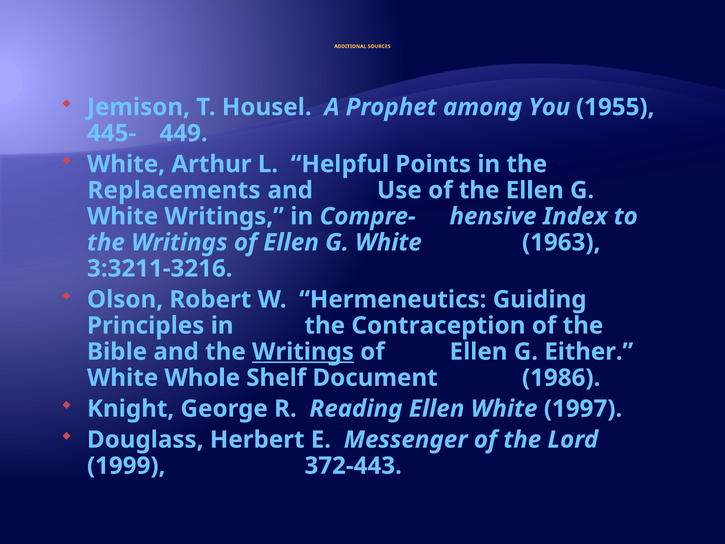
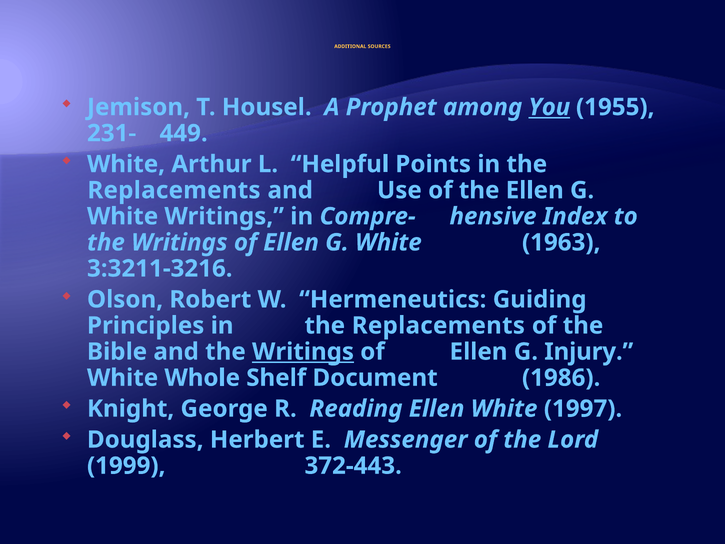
You underline: none -> present
445-: 445- -> 231-
Principles in the Contraception: Contraception -> Replacements
Either: Either -> Injury
